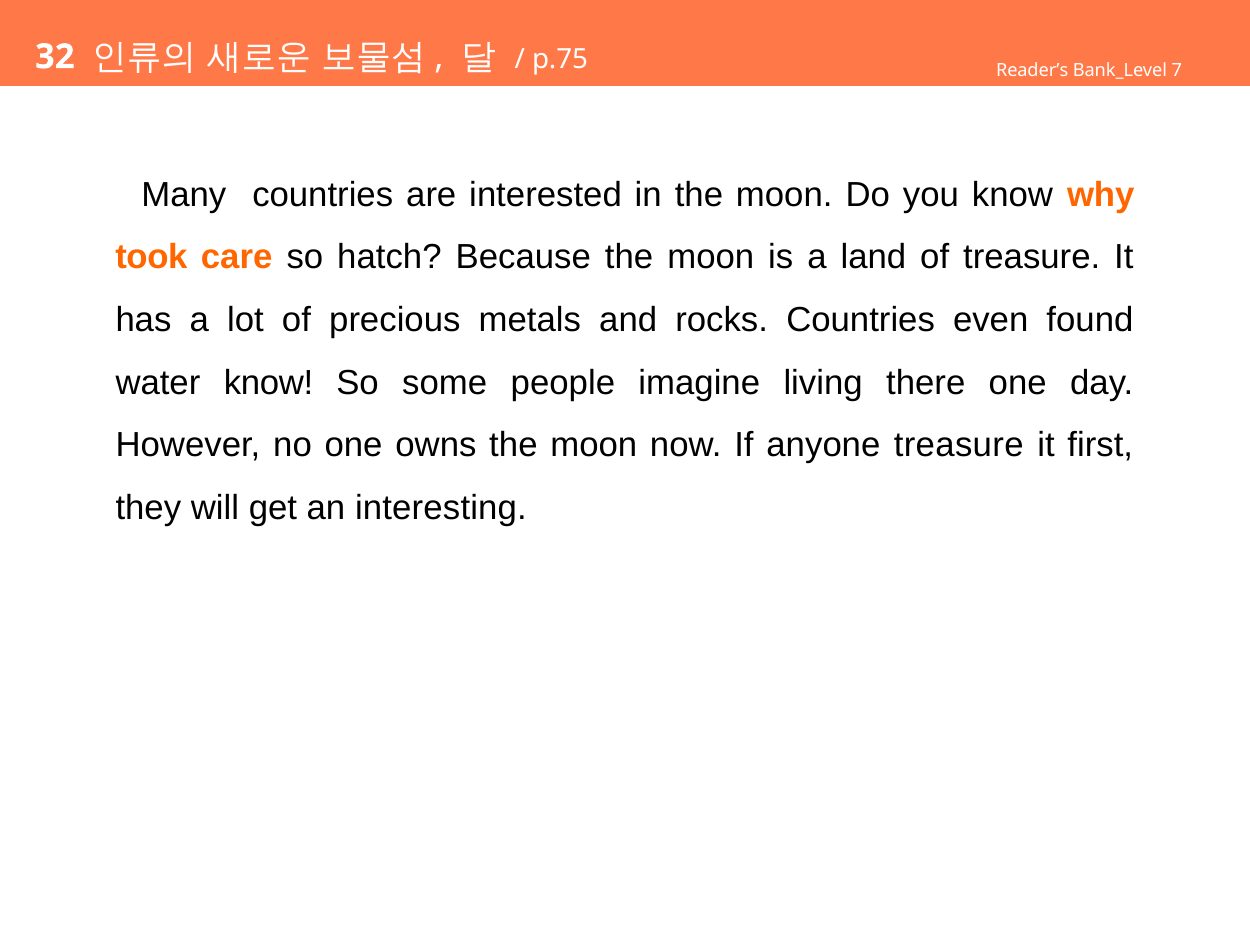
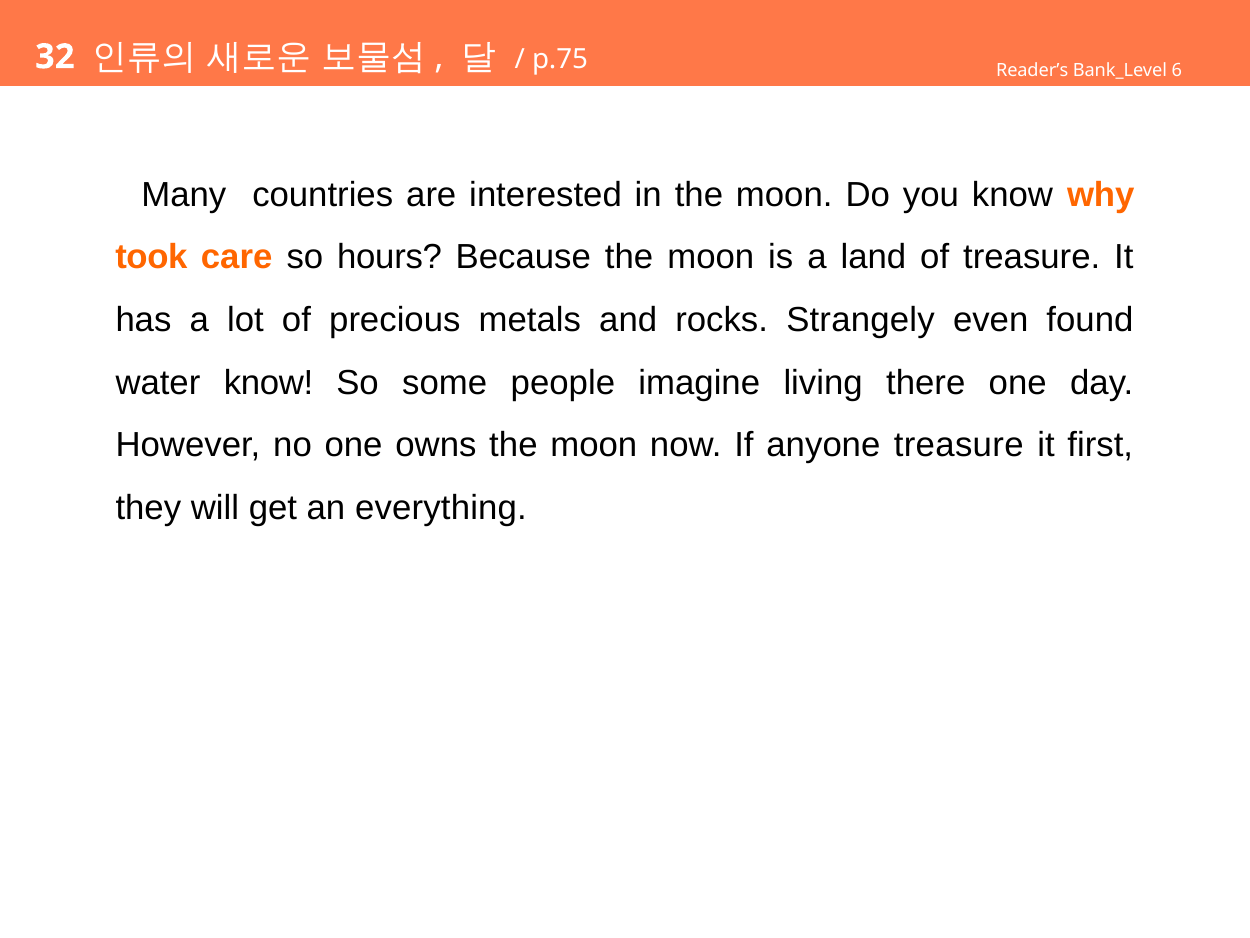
7: 7 -> 6
hatch: hatch -> hours
rocks Countries: Countries -> Strangely
interesting: interesting -> everything
